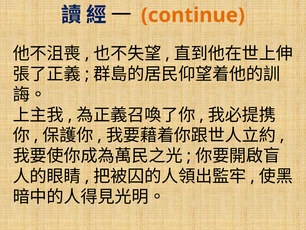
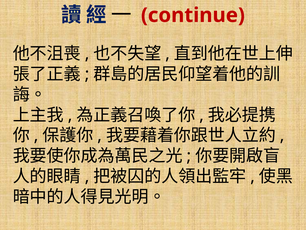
continue colour: orange -> red
